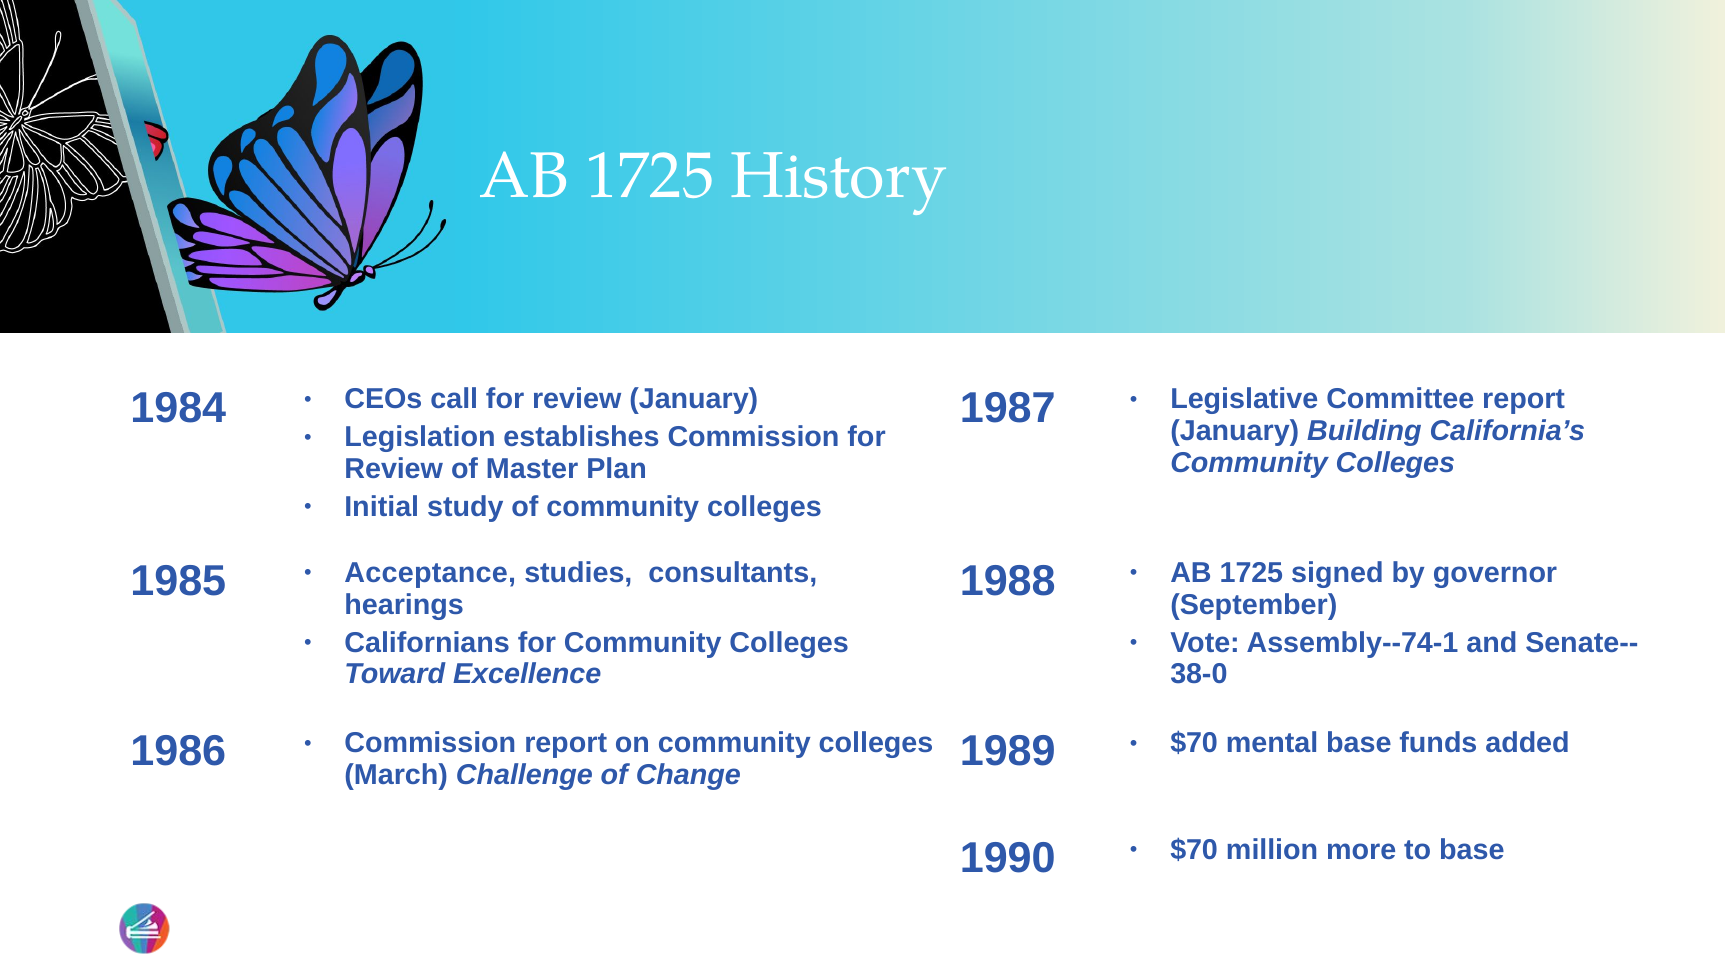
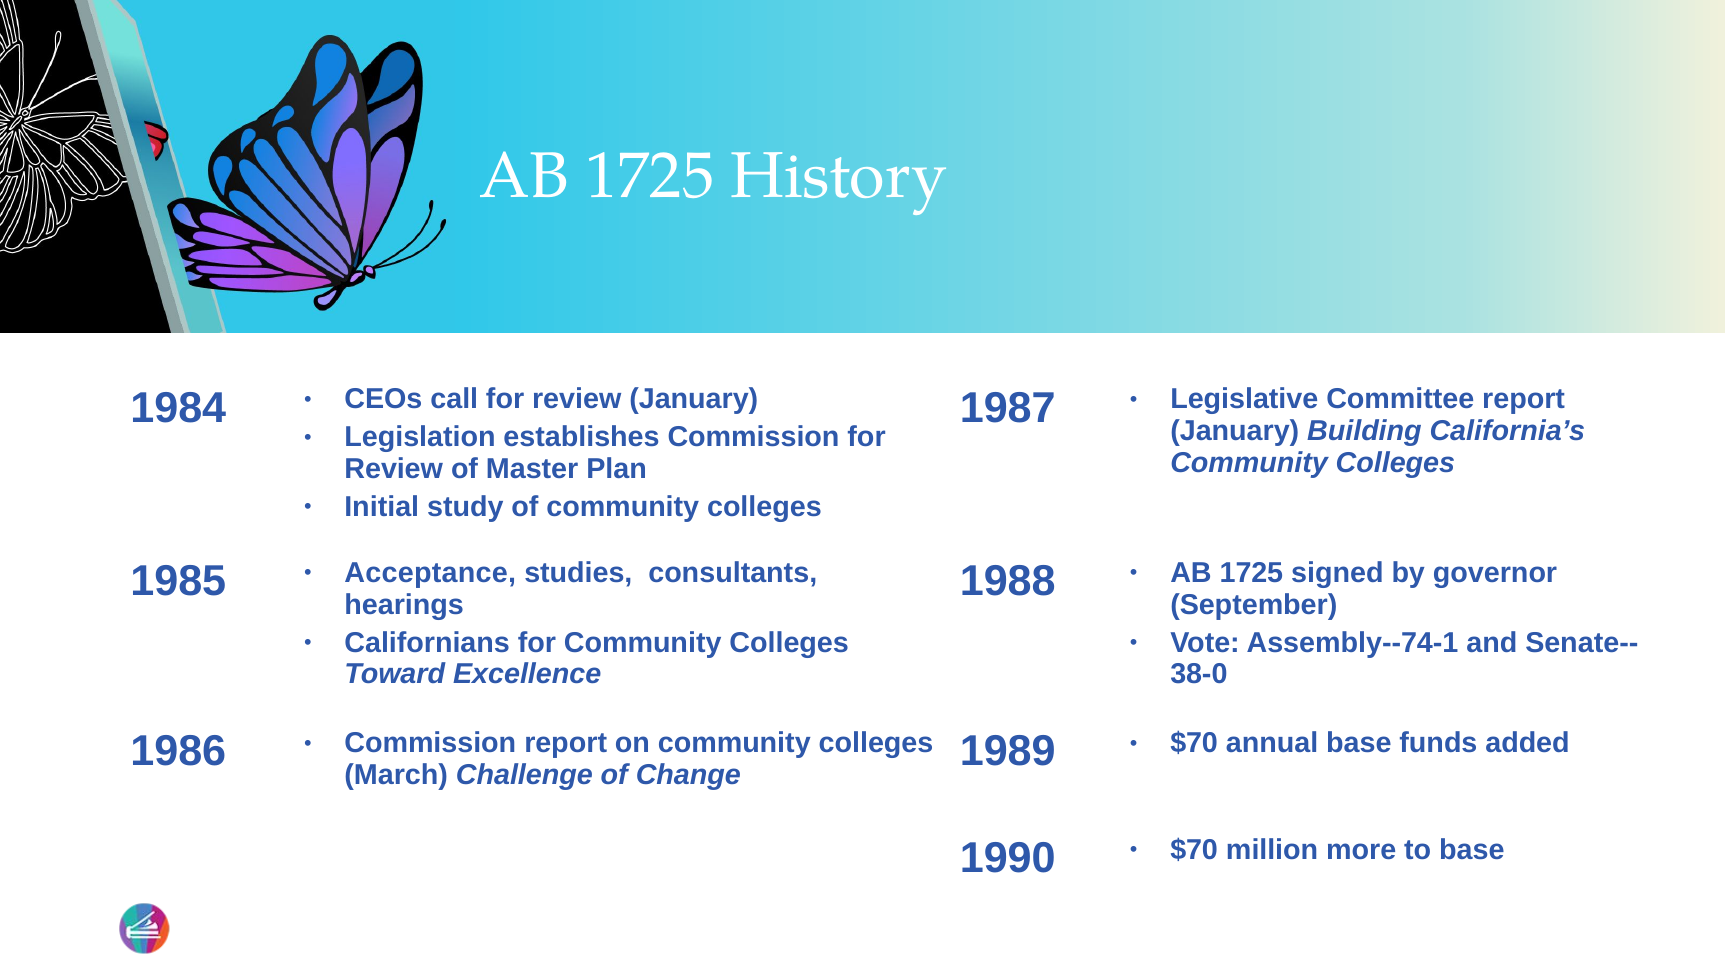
mental: mental -> annual
